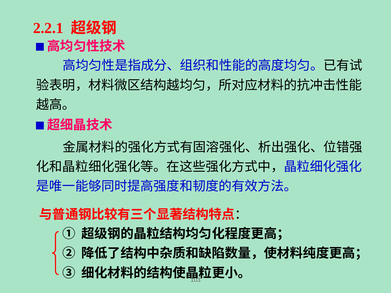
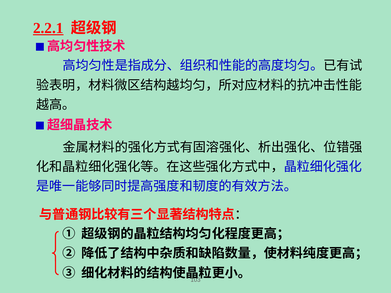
2.2.1 underline: none -> present
